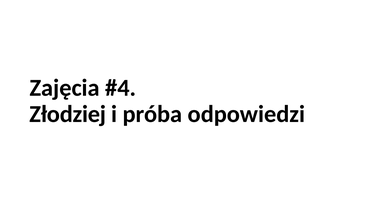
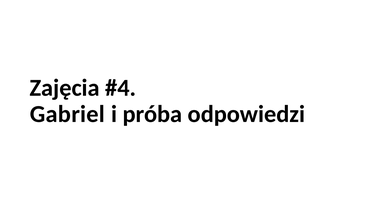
Złodziej: Złodziej -> Gabriel
